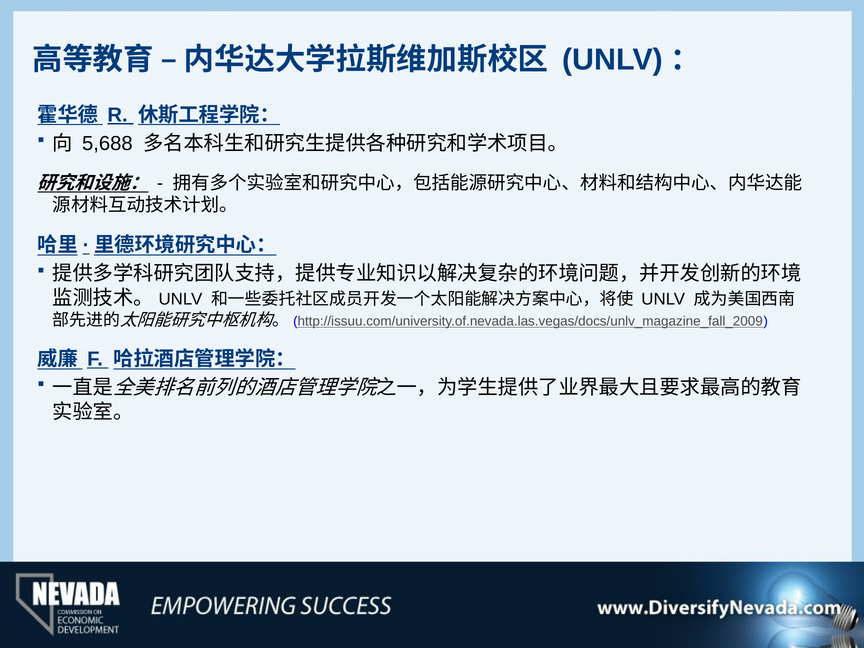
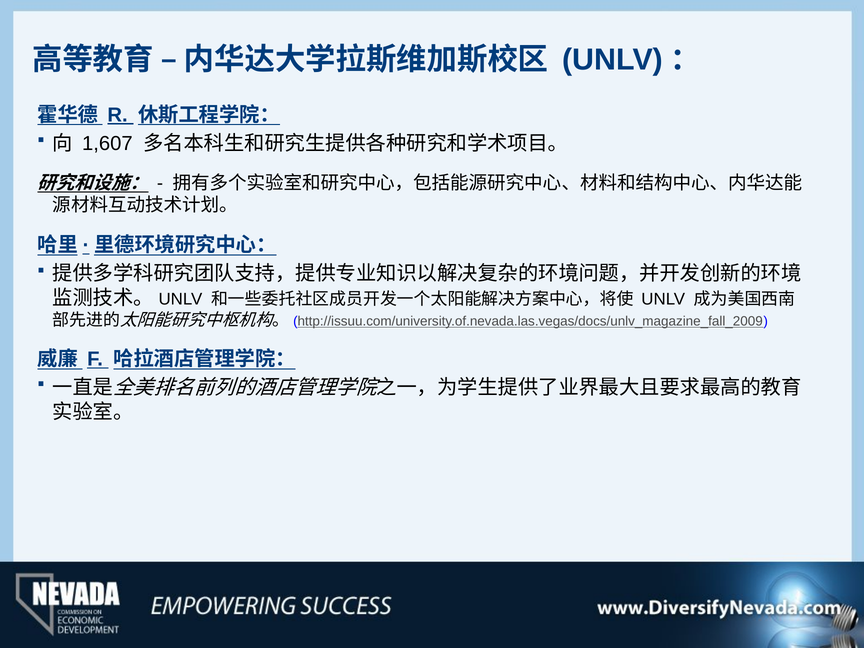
5,688: 5,688 -> 1,607
